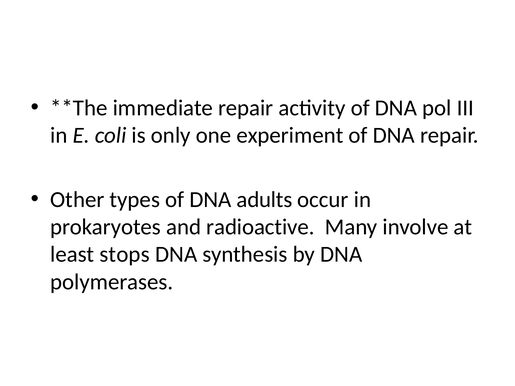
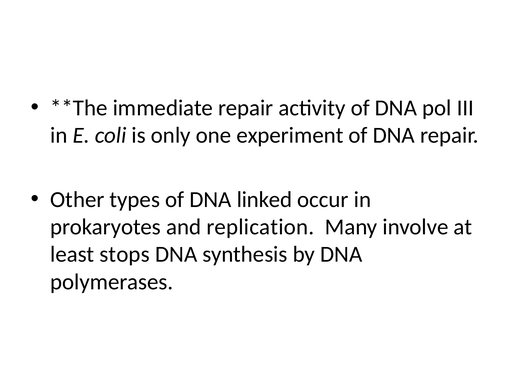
adults: adults -> linked
radioactive: radioactive -> replication
